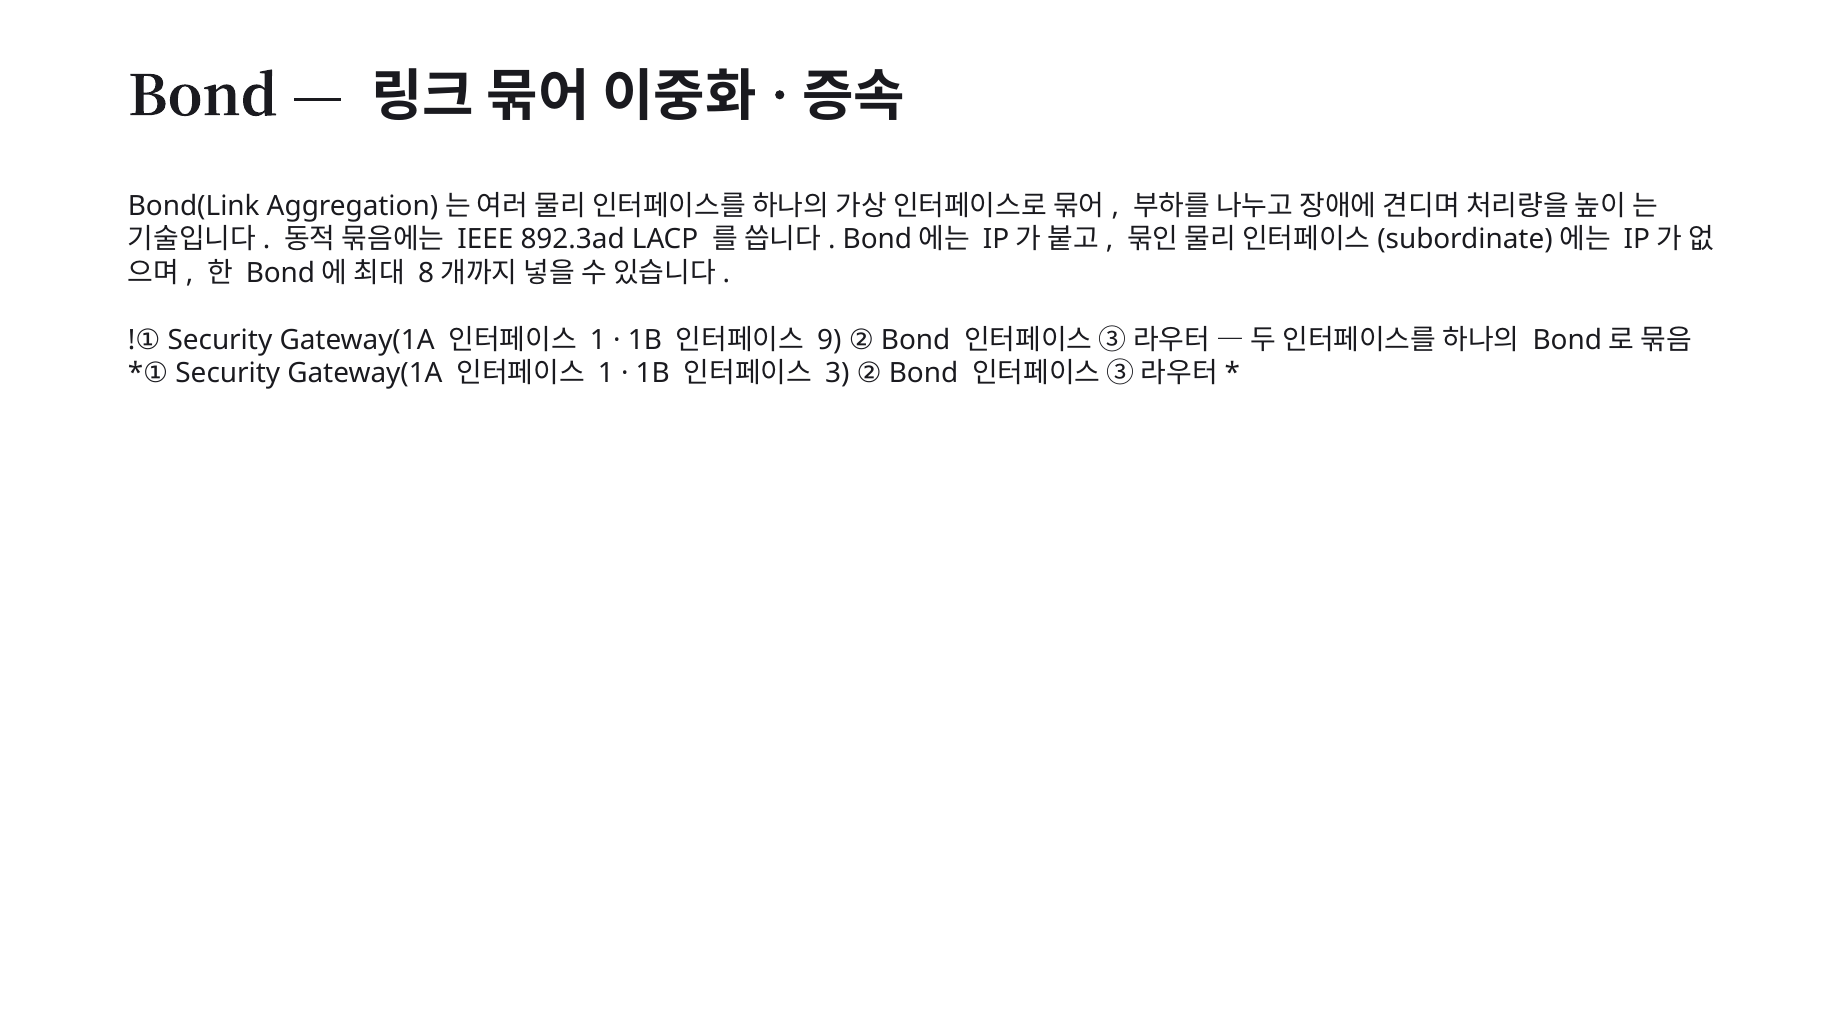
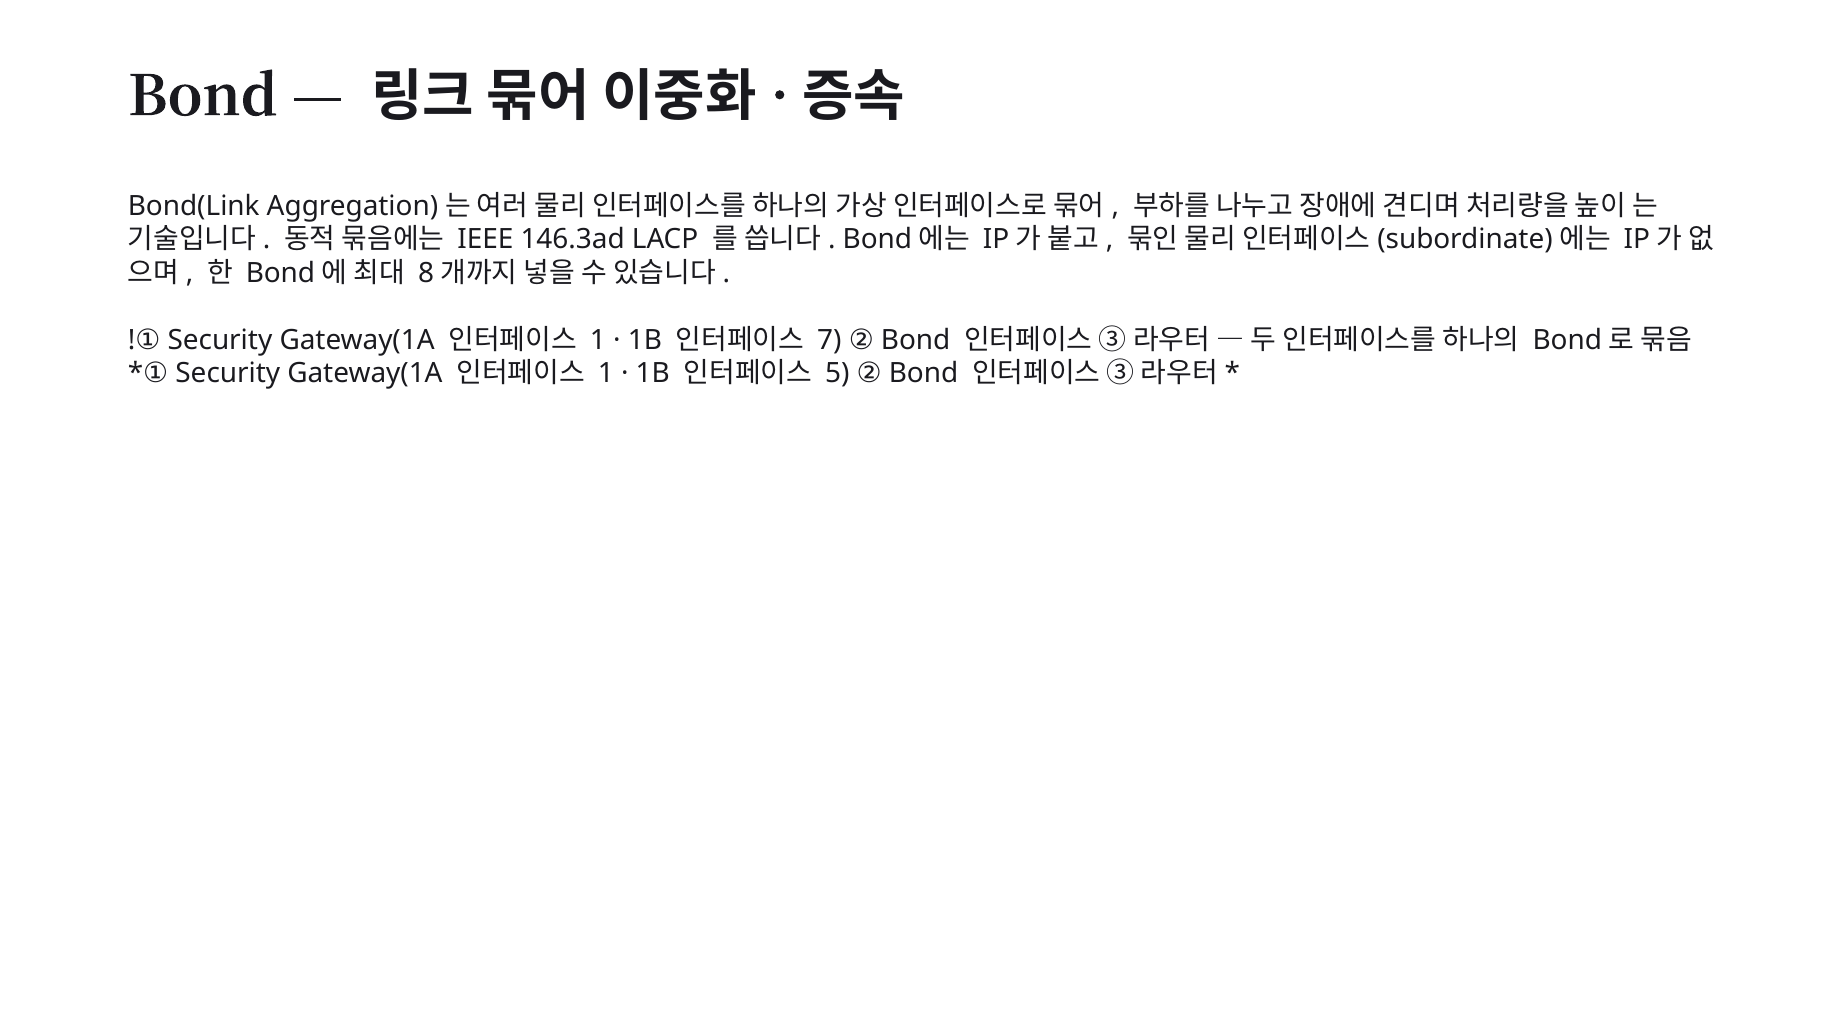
892.3ad: 892.3ad -> 146.3ad
9: 9 -> 7
3: 3 -> 5
